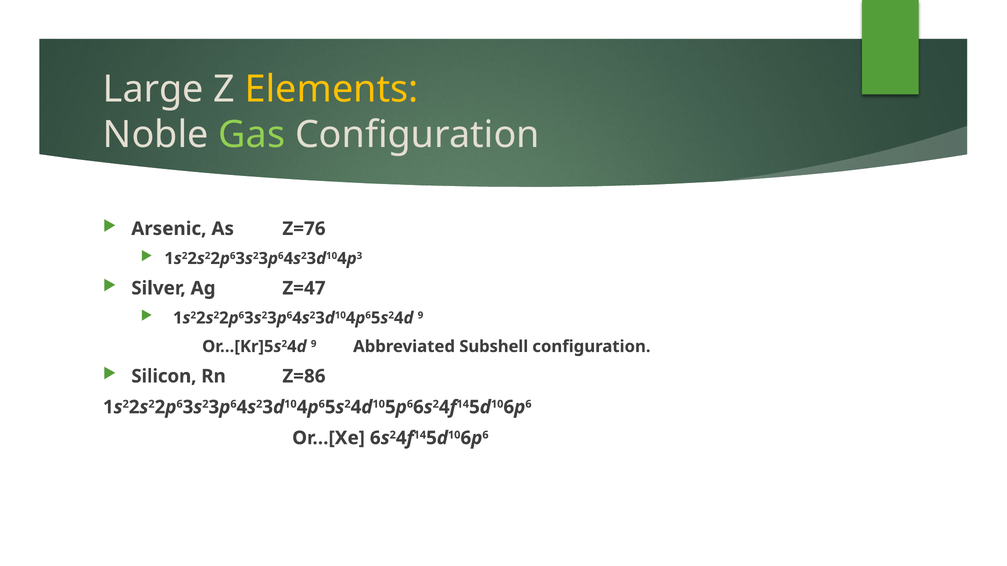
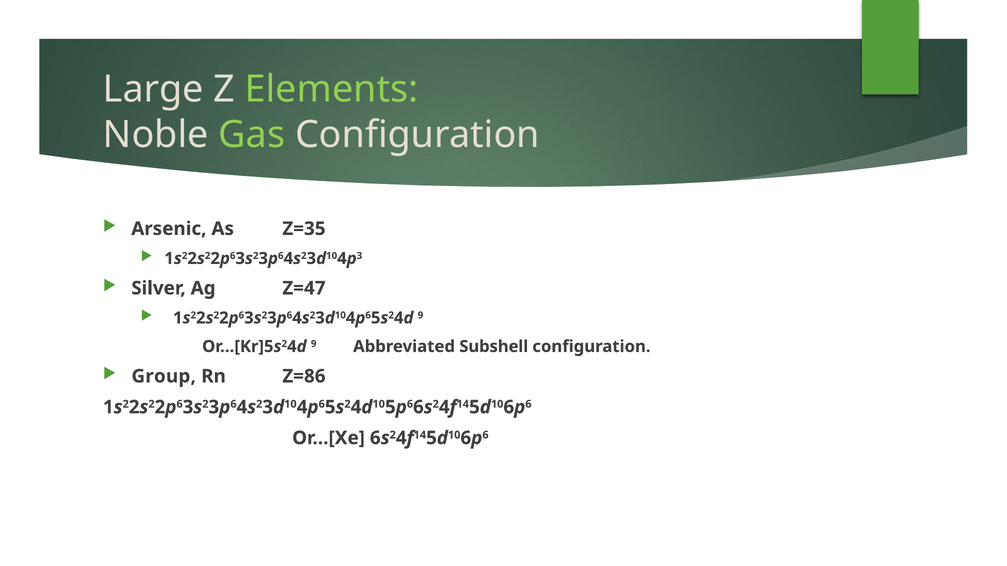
Elements colour: yellow -> light green
Z=76: Z=76 -> Z=35
Silicon: Silicon -> Group
